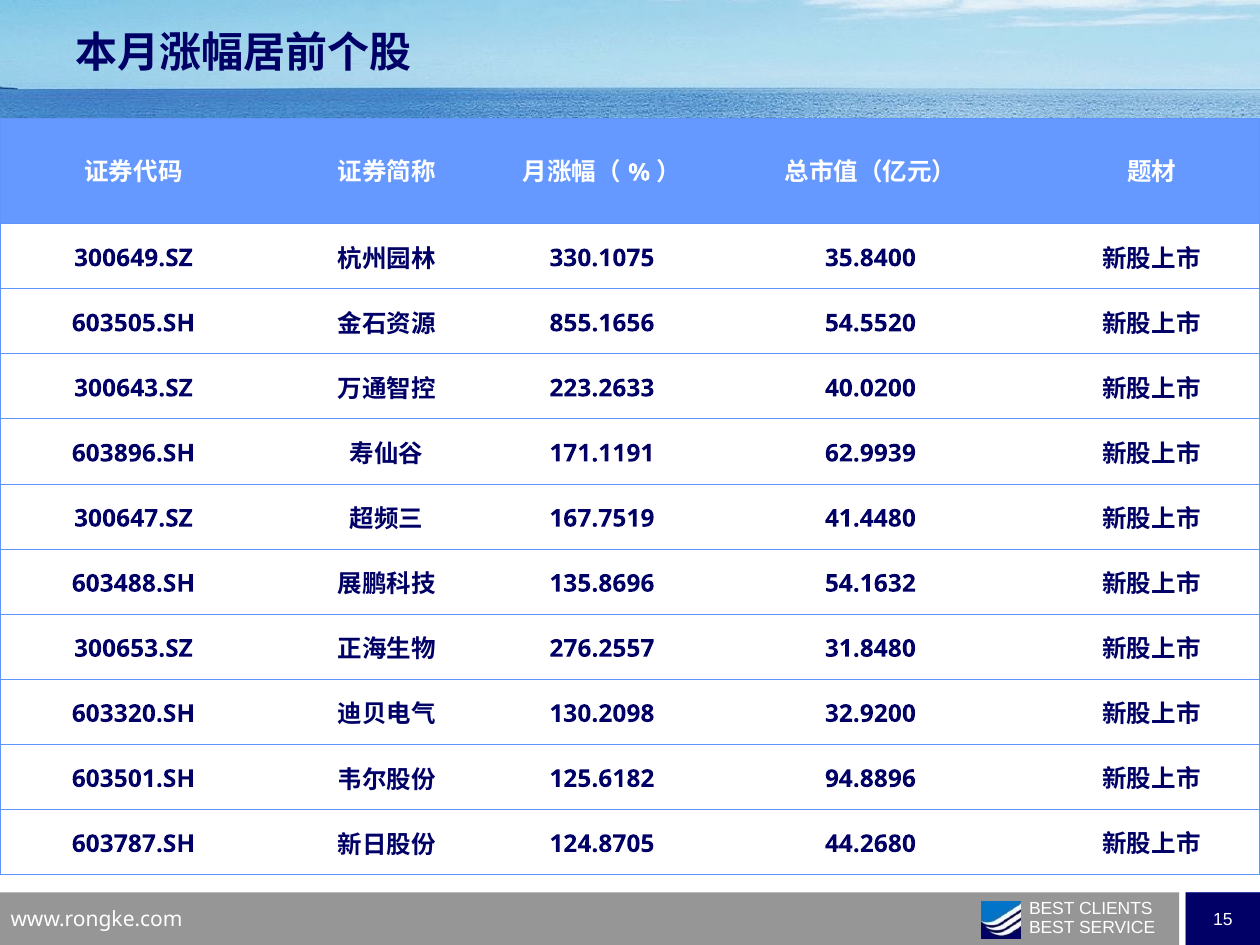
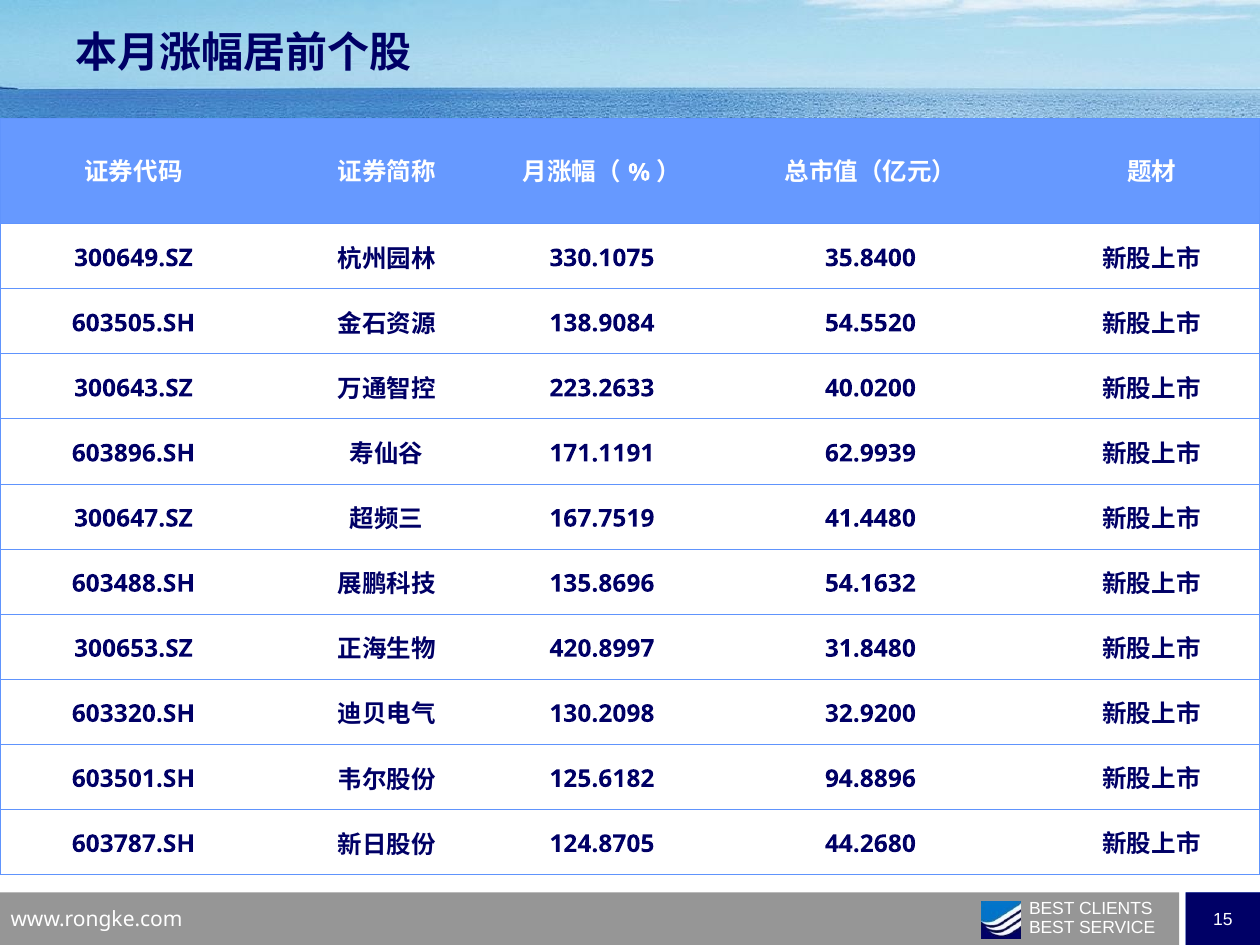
855.1656: 855.1656 -> 138.9084
276.2557: 276.2557 -> 420.8997
